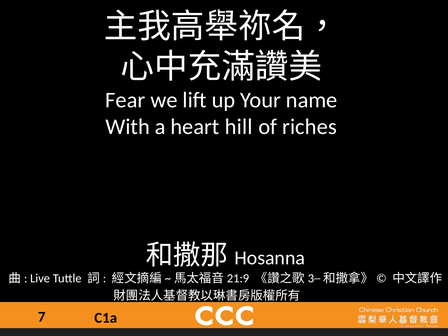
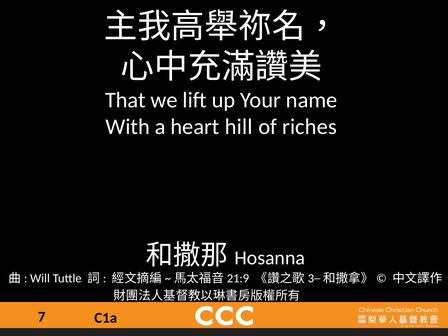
Fear: Fear -> That
Live: Live -> Will
